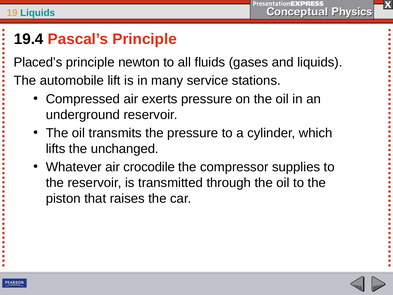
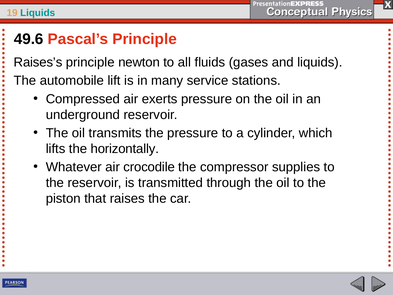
19.4: 19.4 -> 49.6
Placed’s: Placed’s -> Raises’s
unchanged: unchanged -> horizontally
